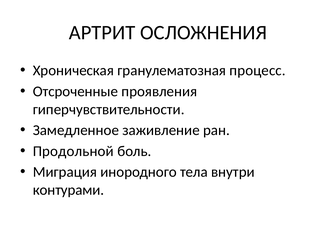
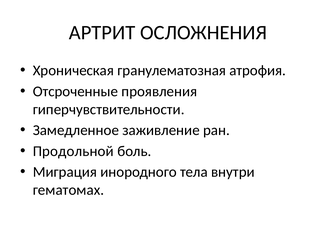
процесс: процесс -> атрофия
контурами: контурами -> гематомах
